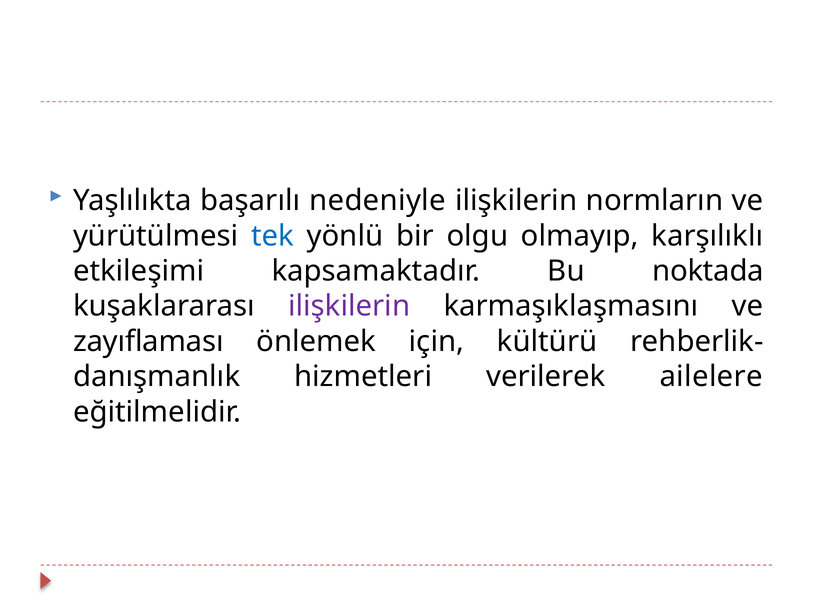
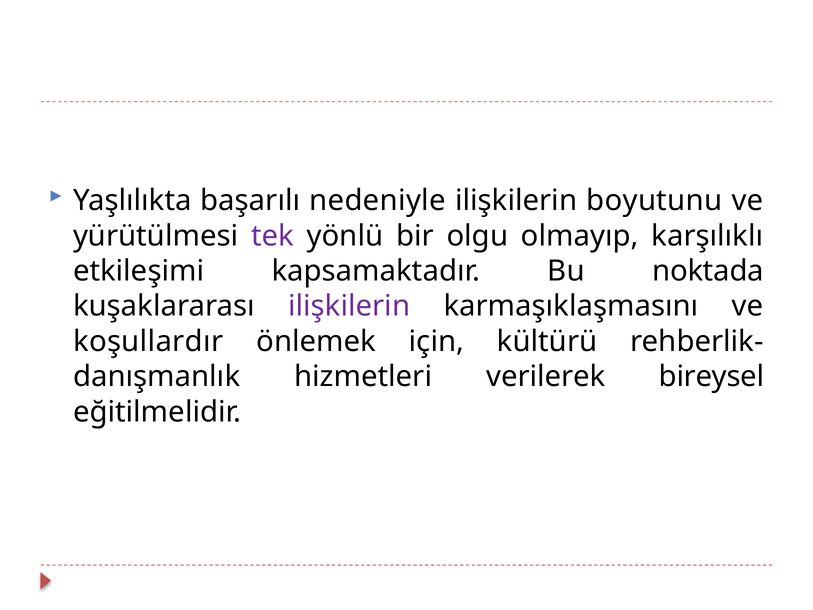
normların: normların -> boyutunu
tek colour: blue -> purple
zayıflaması: zayıflaması -> koşullardır
ailelere: ailelere -> bireysel
